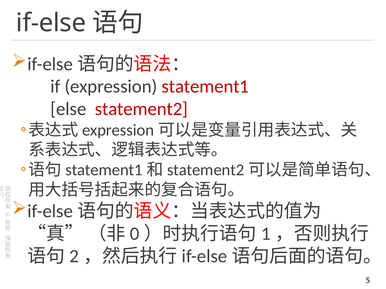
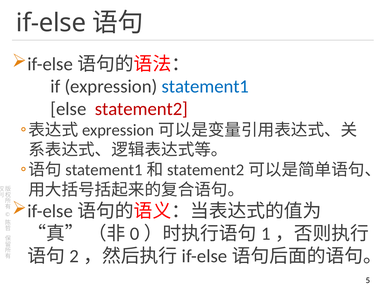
statement1 colour: red -> blue
